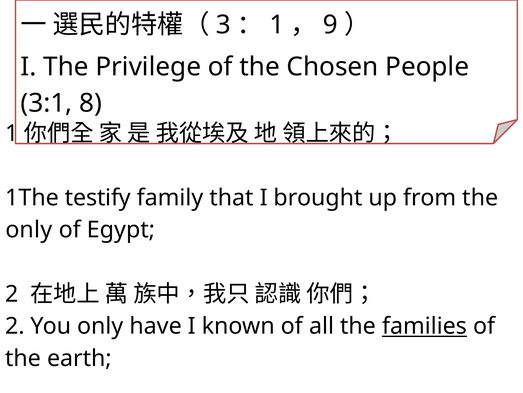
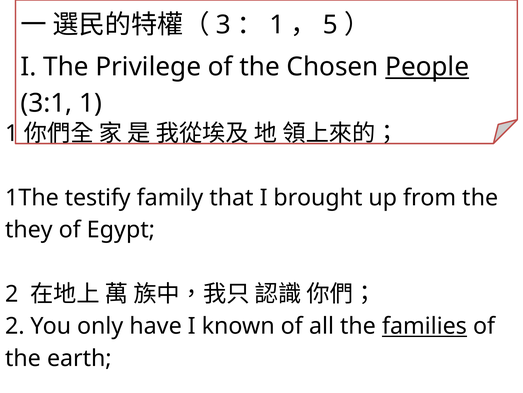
9: 9 -> 5
People underline: none -> present
3:1 8: 8 -> 1
only at (29, 229): only -> they
